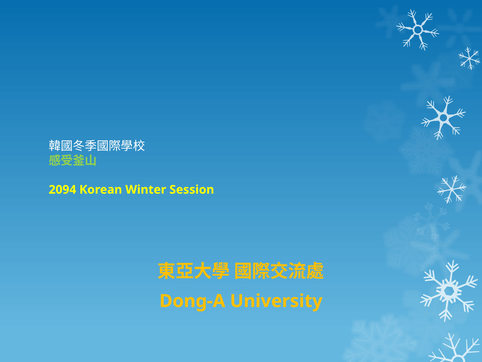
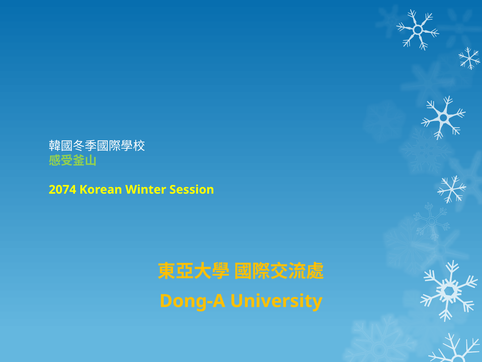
2094: 2094 -> 2074
